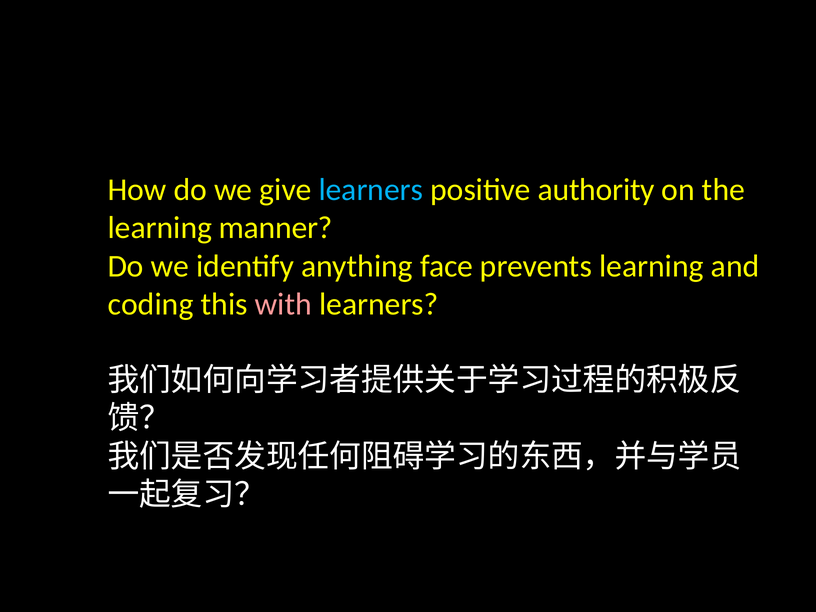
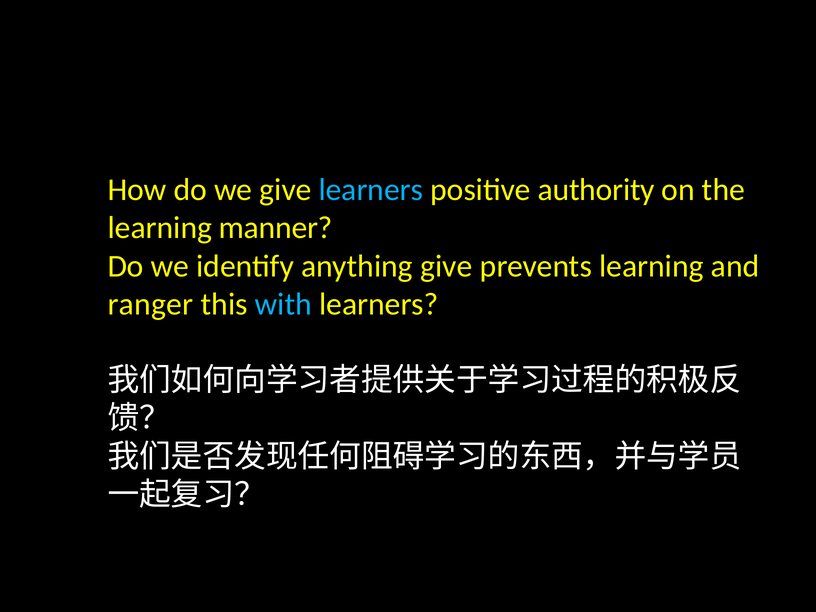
anything face: face -> give
coding: coding -> ranger
with colour: pink -> light blue
